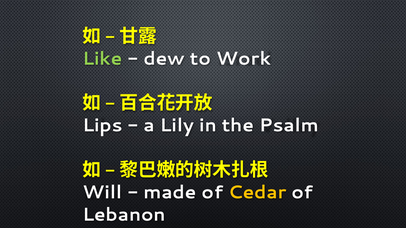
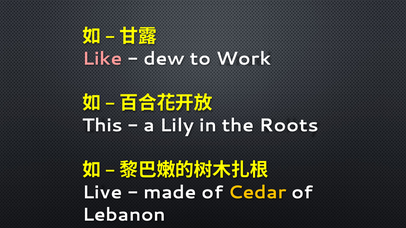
Like colour: light green -> pink
Lips: Lips -> This
Psalm: Psalm -> Roots
Will: Will -> Live
